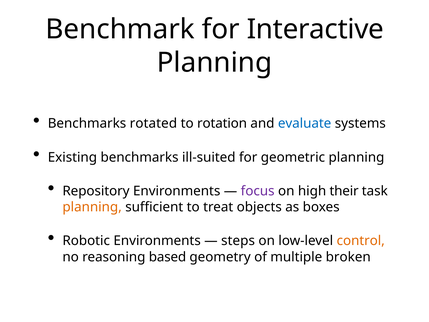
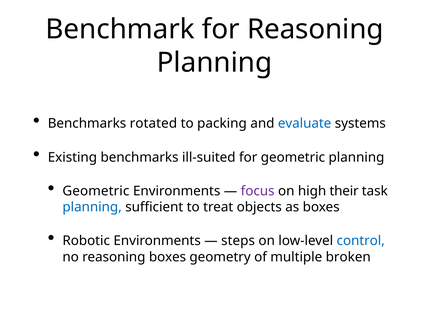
for Interactive: Interactive -> Reasoning
rotation: rotation -> packing
Repository at (96, 191): Repository -> Geometric
planning at (92, 207) colour: orange -> blue
control colour: orange -> blue
reasoning based: based -> boxes
